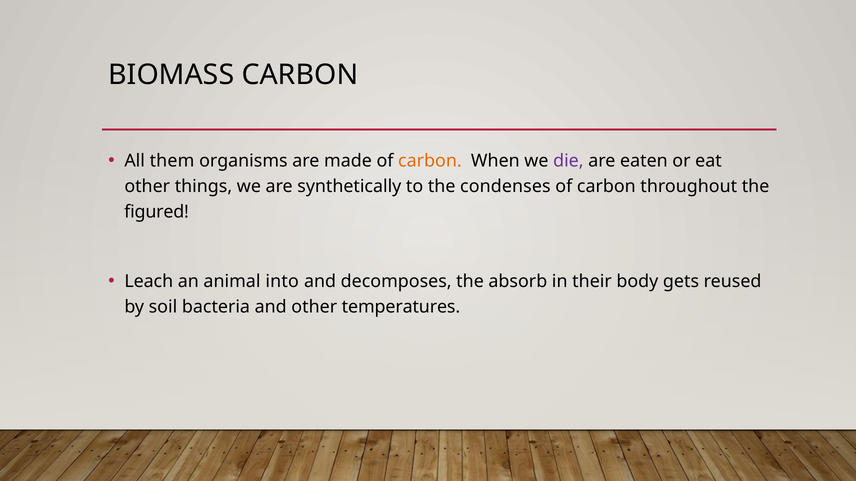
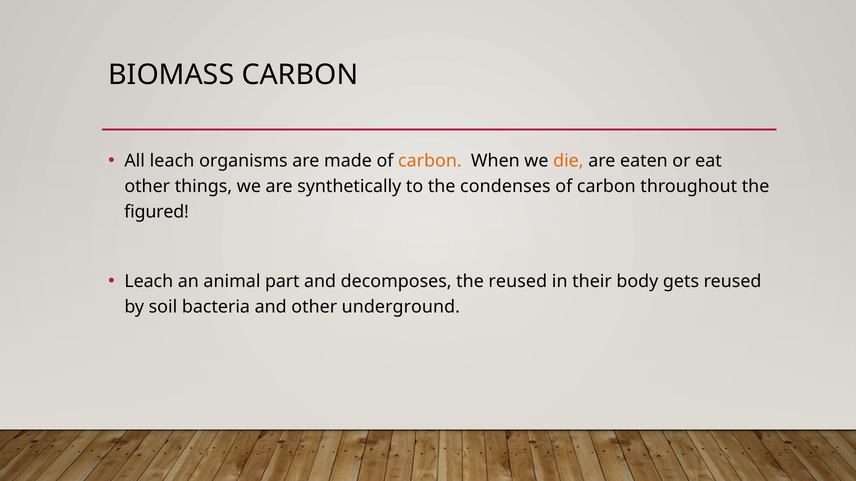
All them: them -> leach
die colour: purple -> orange
into: into -> part
the absorb: absorb -> reused
temperatures: temperatures -> underground
